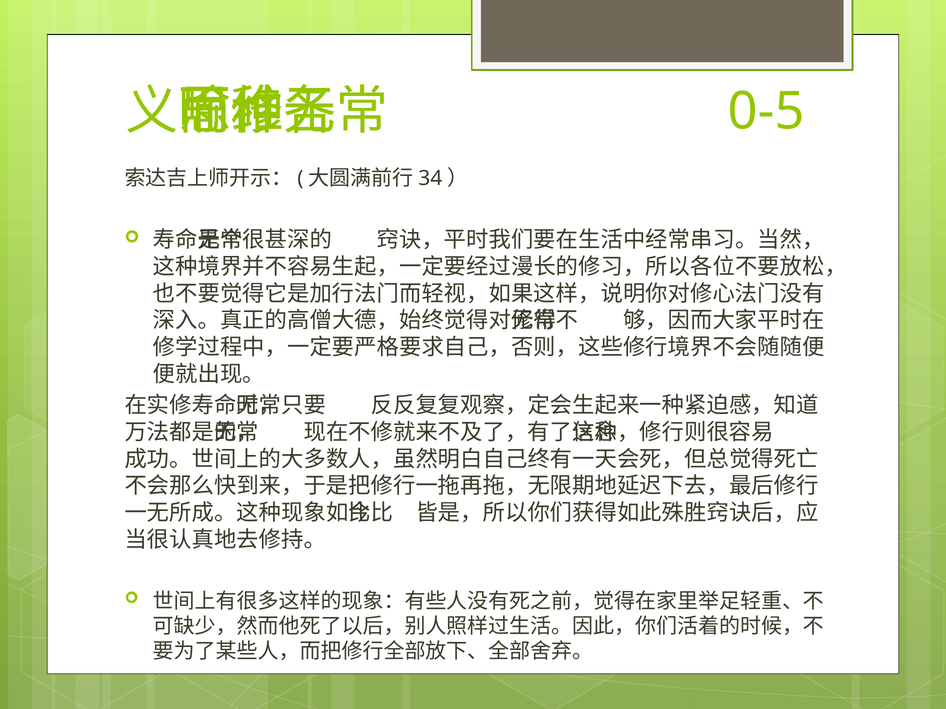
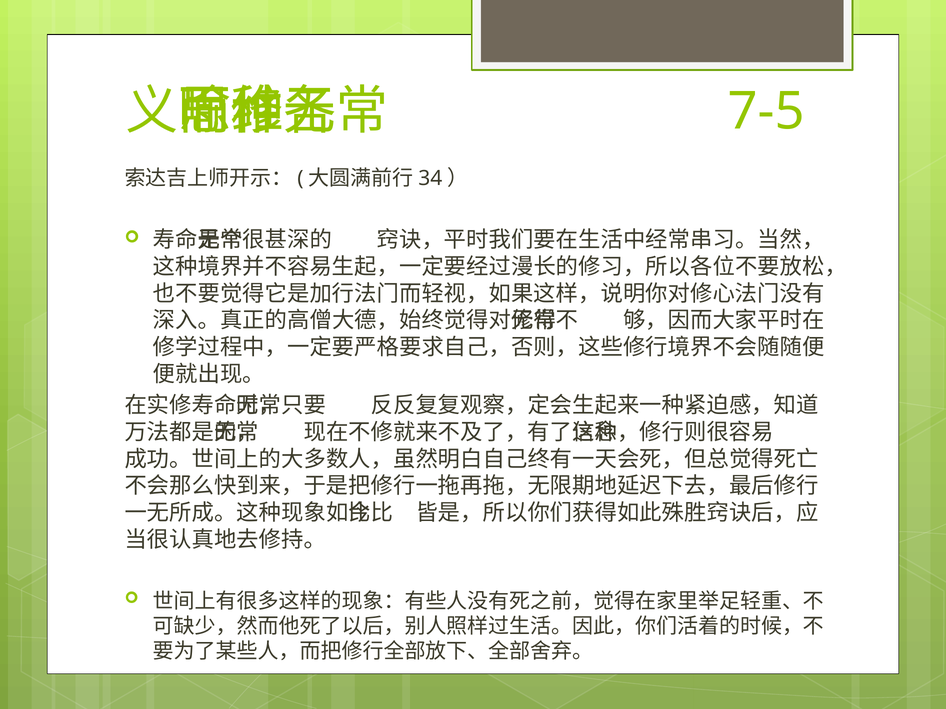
0-5: 0-5 -> 7-5
